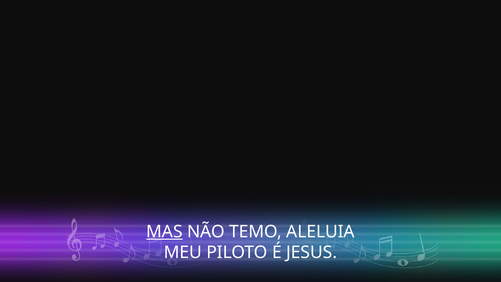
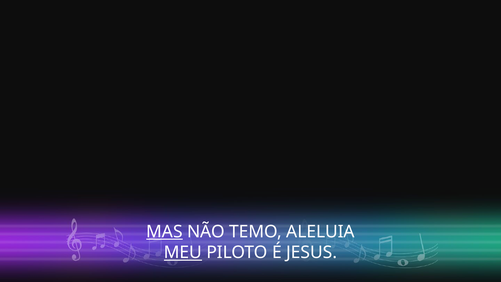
MEU underline: none -> present
